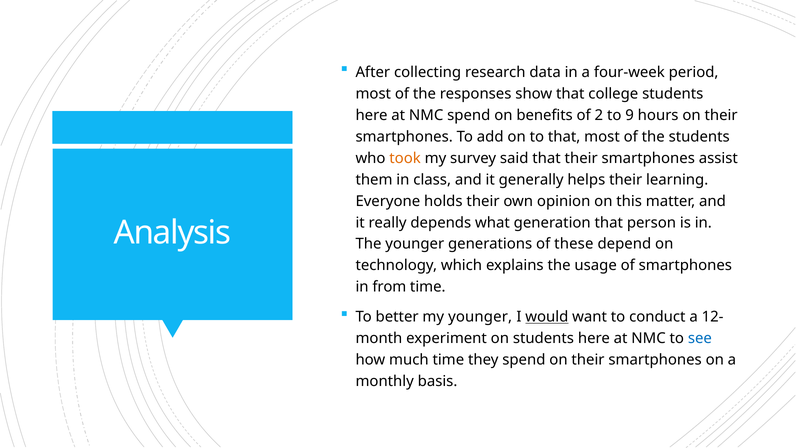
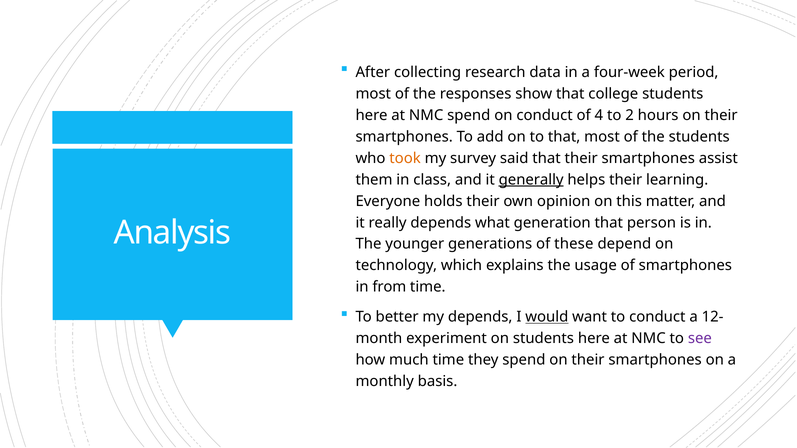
on benefits: benefits -> conduct
2: 2 -> 4
9: 9 -> 2
generally underline: none -> present
my younger: younger -> depends
see colour: blue -> purple
